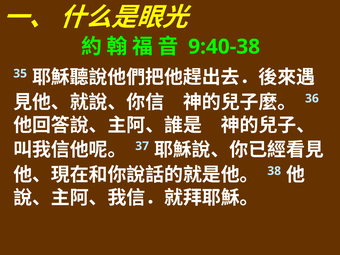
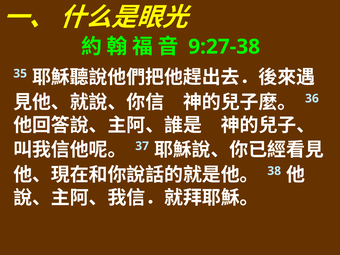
9:40-38: 9:40-38 -> 9:27-38
